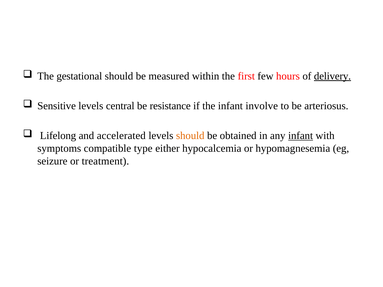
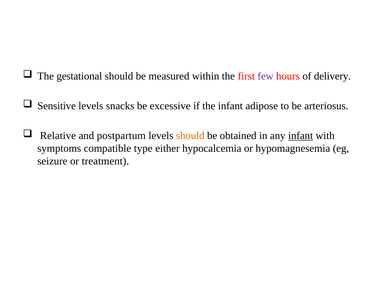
few colour: black -> purple
delivery underline: present -> none
central: central -> snacks
resistance: resistance -> excessive
involve: involve -> adipose
Lifelong: Lifelong -> Relative
accelerated: accelerated -> postpartum
